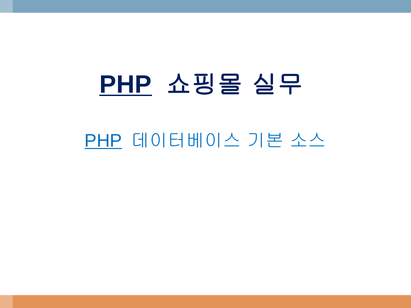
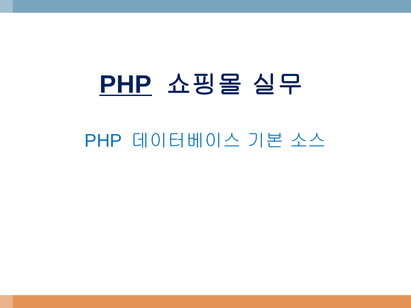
PHP at (103, 141) underline: present -> none
